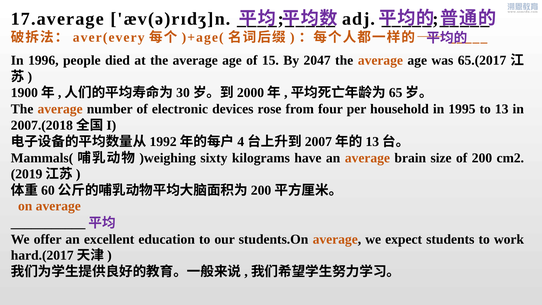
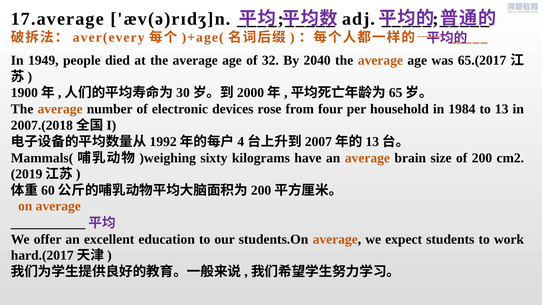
1996: 1996 -> 1949
15: 15 -> 32
2047: 2047 -> 2040
1995: 1995 -> 1984
